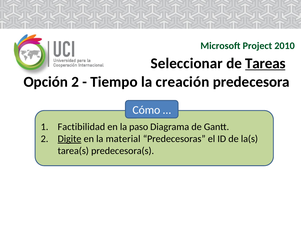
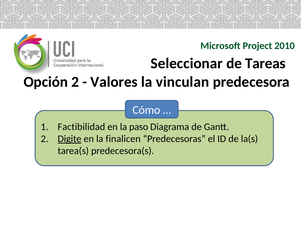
Tareas underline: present -> none
Tiempo: Tiempo -> Valores
creación: creación -> vinculan
material: material -> finalicen
